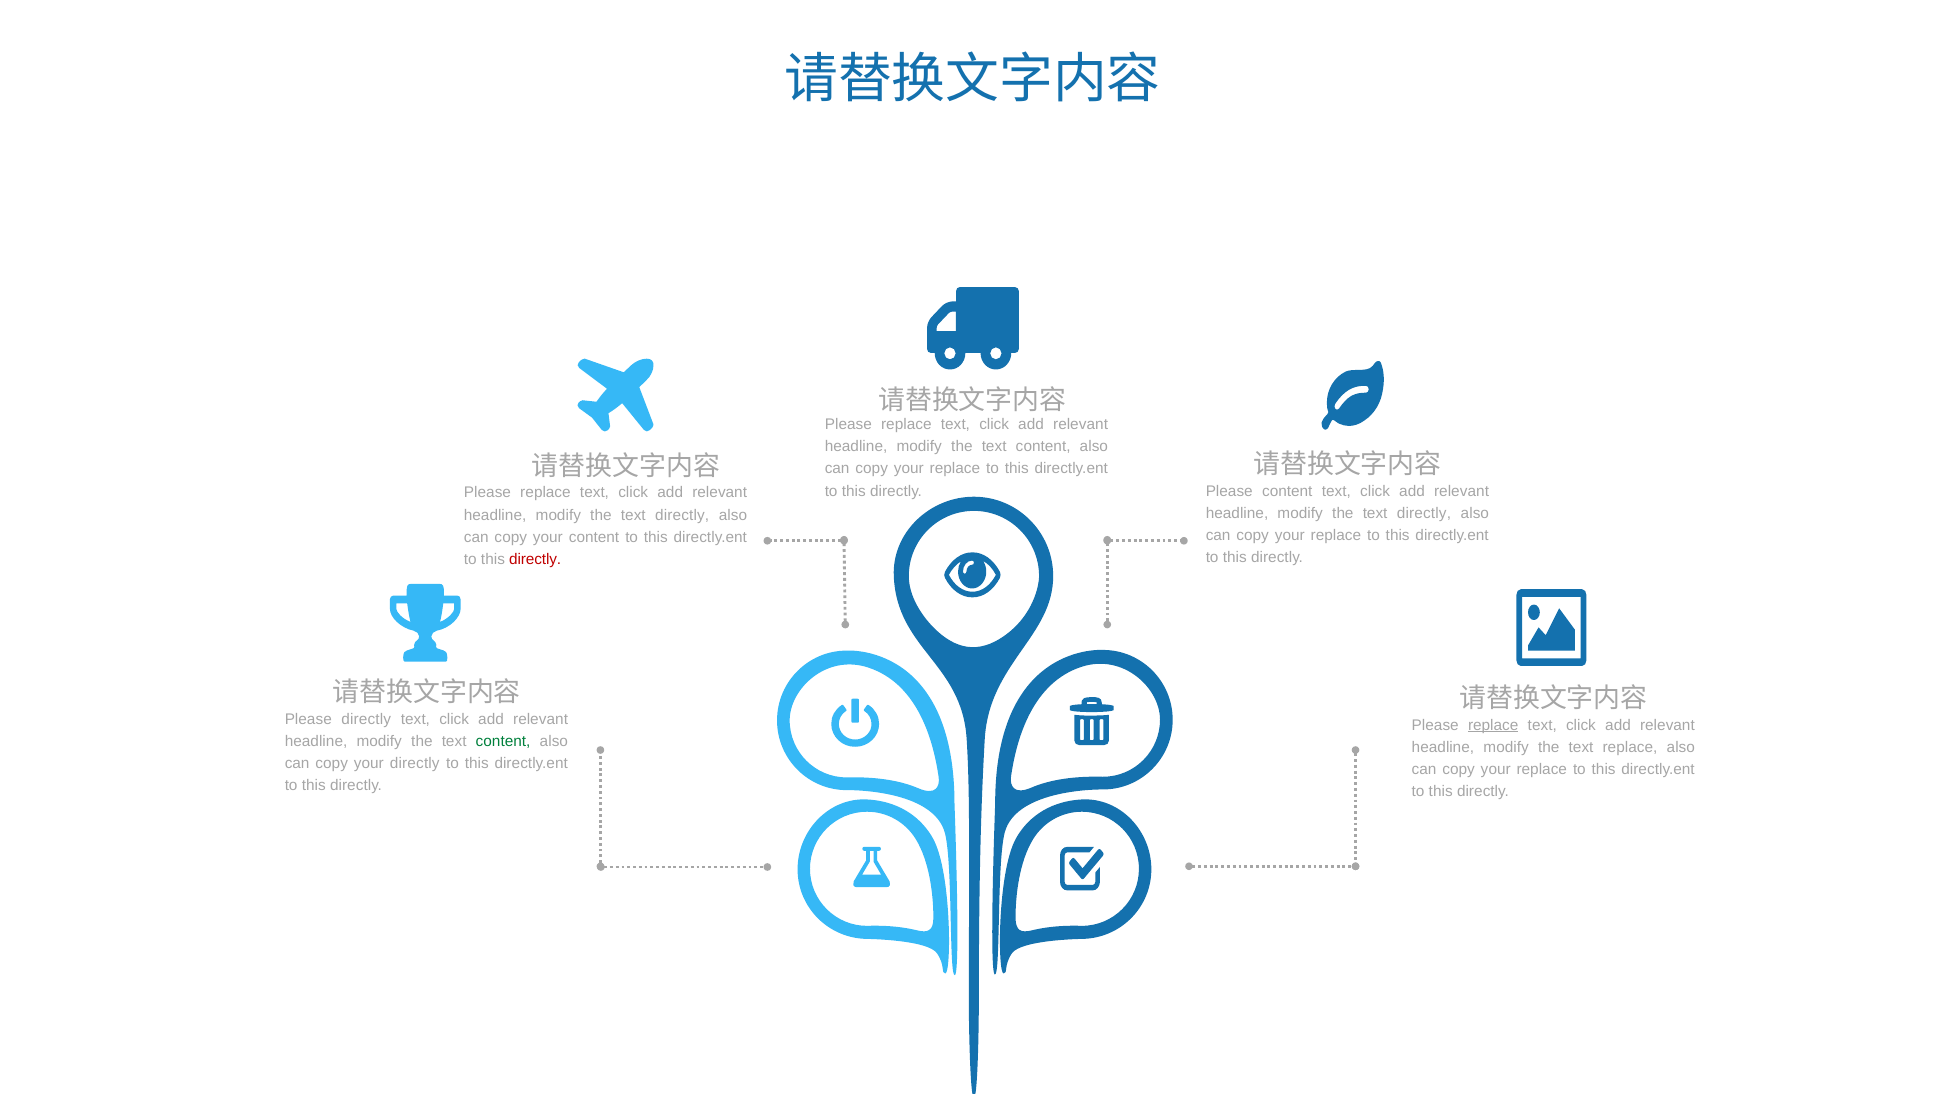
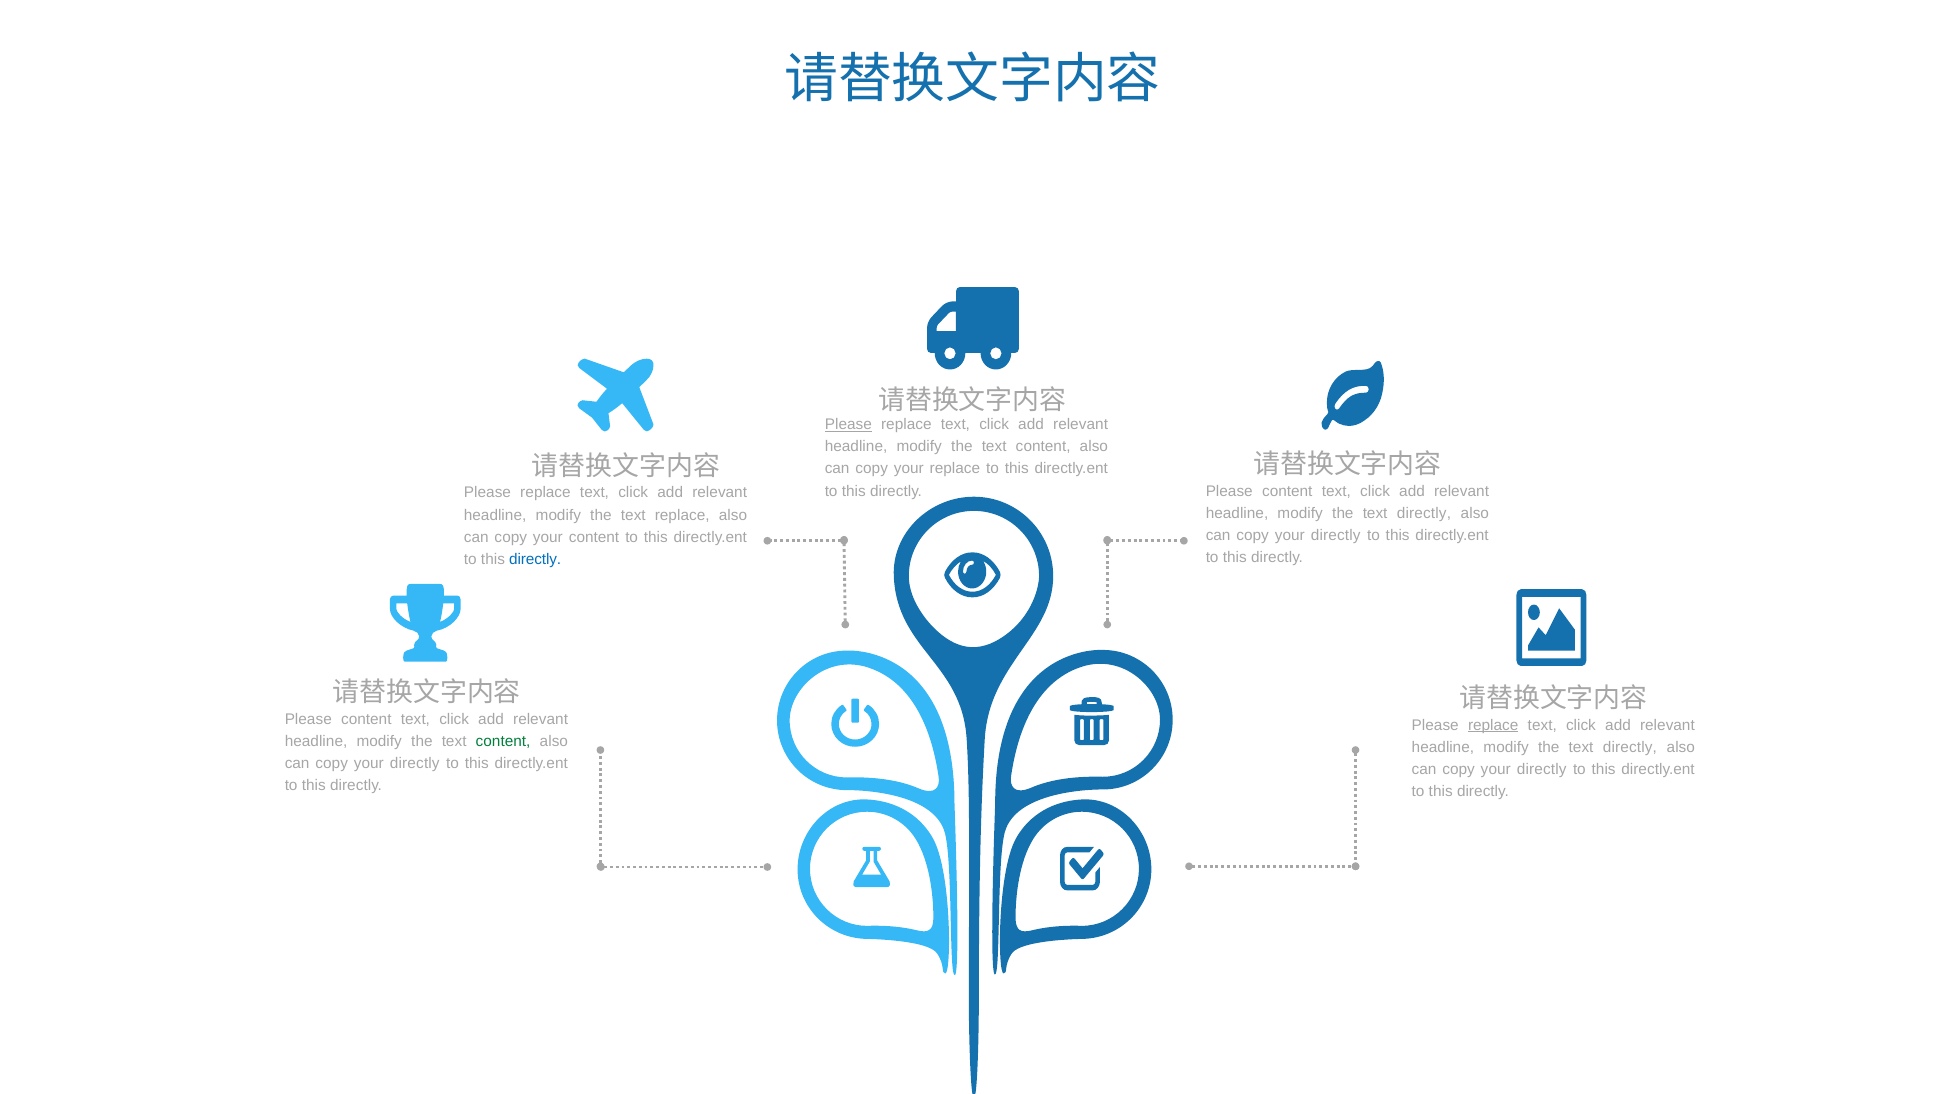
Please at (848, 425) underline: none -> present
directly at (682, 515): directly -> replace
replace at (1336, 535): replace -> directly
directly at (535, 559) colour: red -> blue
directly at (366, 719): directly -> content
replace at (1630, 747): replace -> directly
replace at (1542, 769): replace -> directly
